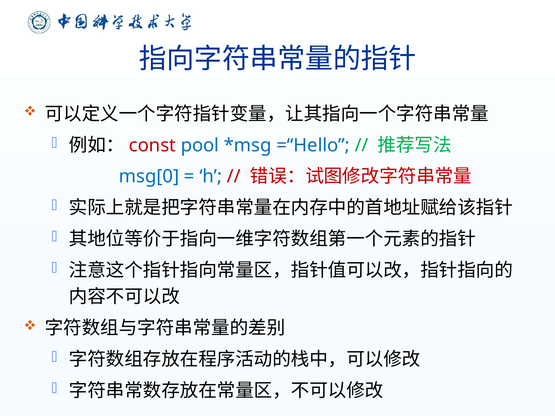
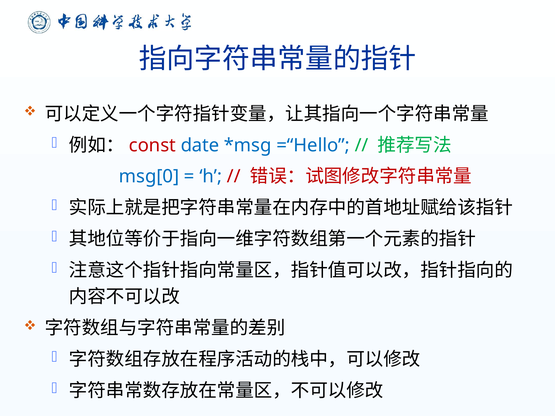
pool: pool -> date
